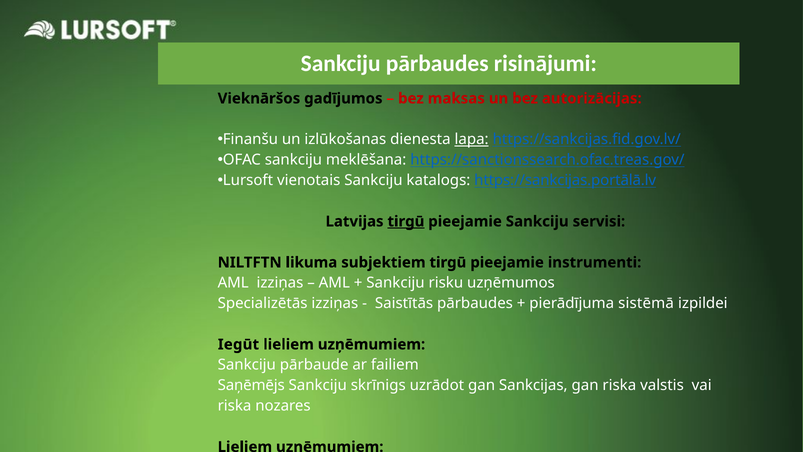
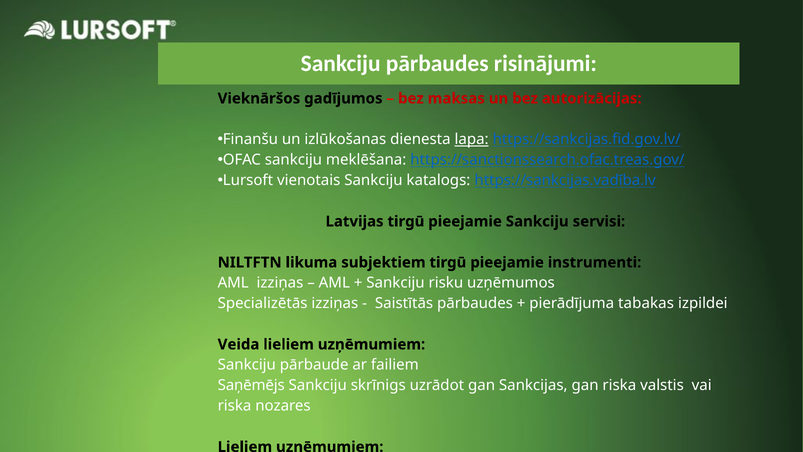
https://sankcijas.portālā.lv: https://sankcijas.portālā.lv -> https://sankcijas.vadība.lv
tirgū at (406, 221) underline: present -> none
sistēmā: sistēmā -> tabakas
Iegūt: Iegūt -> Veida
